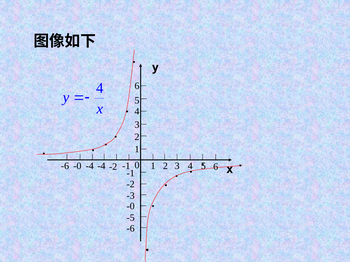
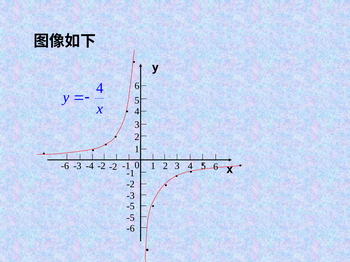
-6 -0: -0 -> -3
-4 at (101, 166): -4 -> -2
-0 at (131, 206): -0 -> -5
